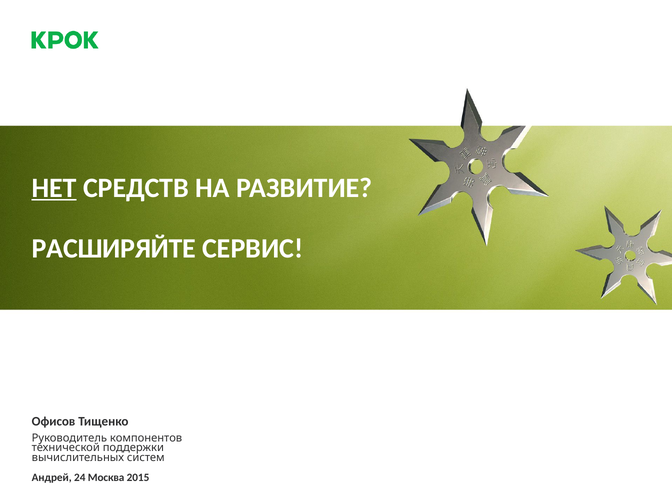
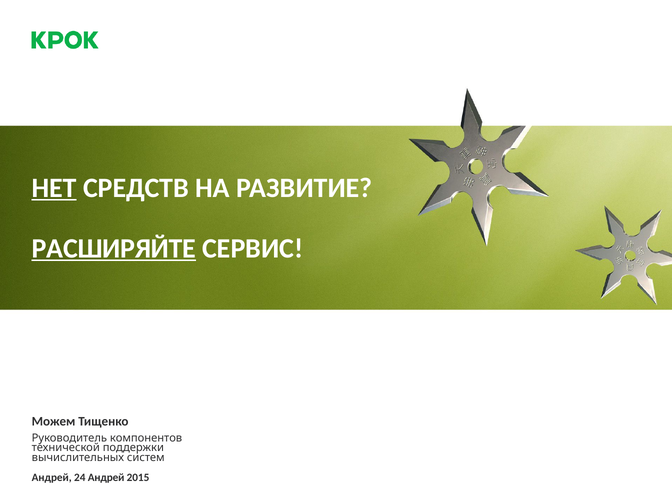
РАСШИРЯЙТЕ underline: none -> present
Офисов: Офисов -> Можем
24 Москва: Москва -> Андрей
